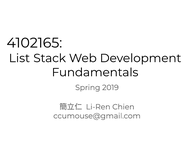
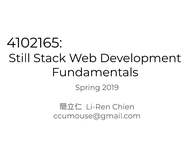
List: List -> Still
